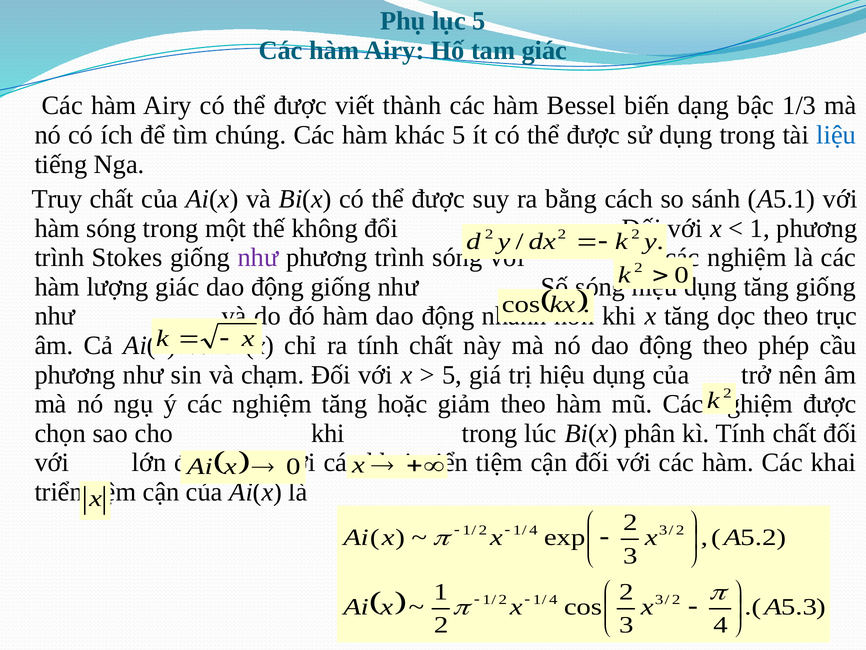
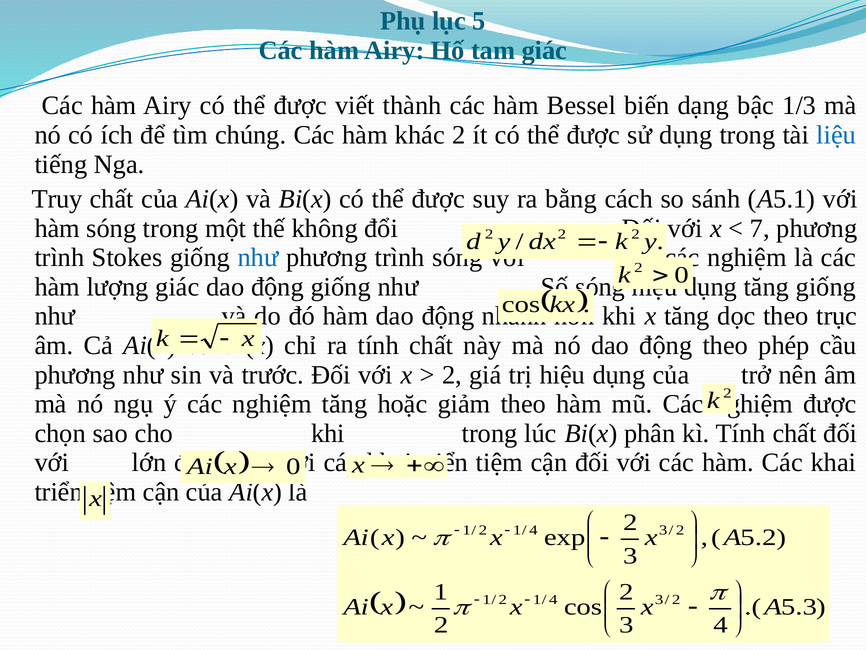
khác 5: 5 -> 2
1 at (760, 228): 1 -> 7
như at (258, 257) colour: purple -> blue
chạm: chạm -> trước
5 at (452, 375): 5 -> 2
